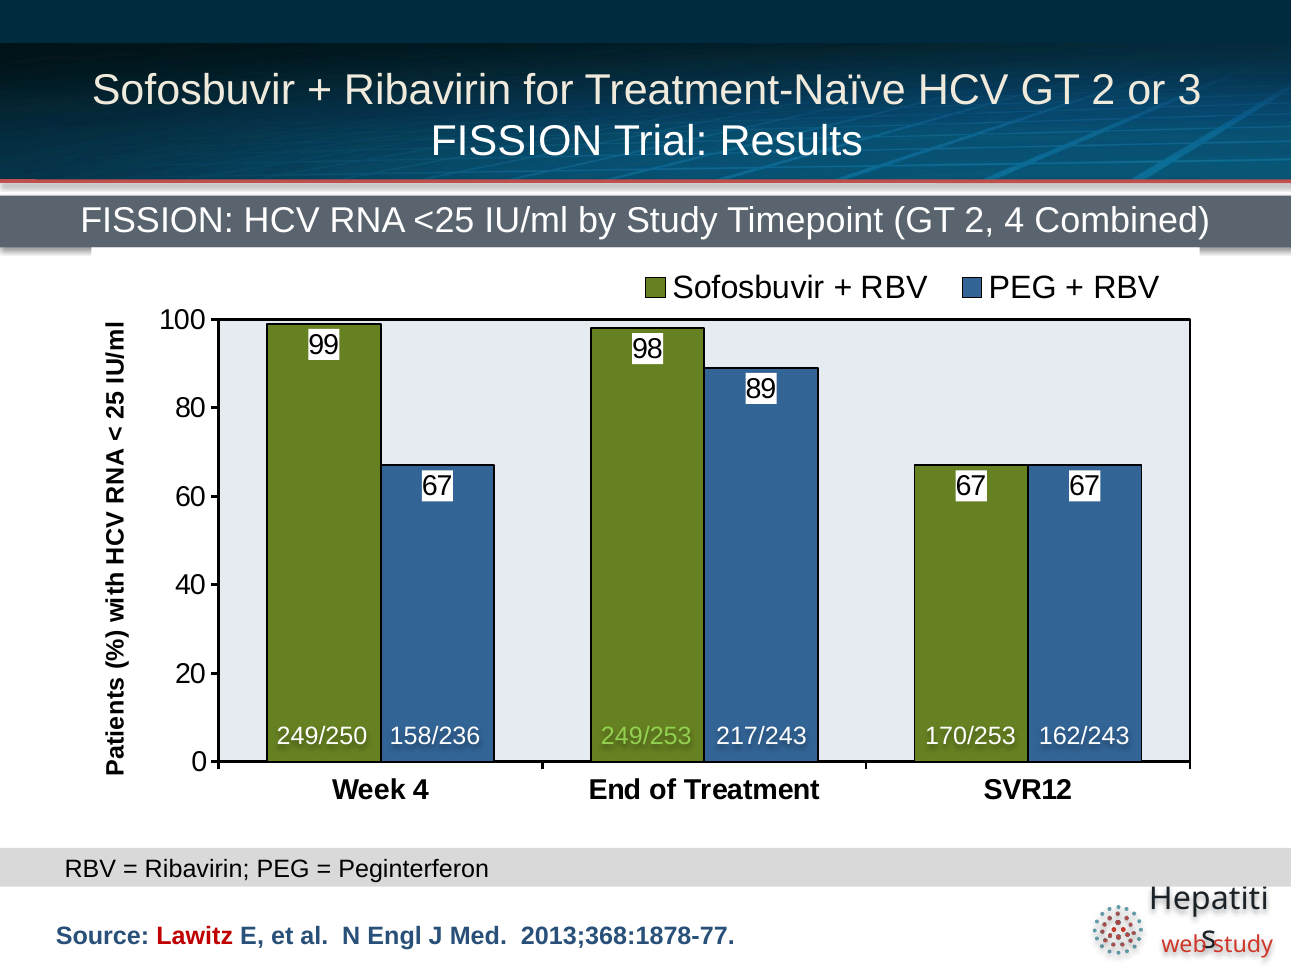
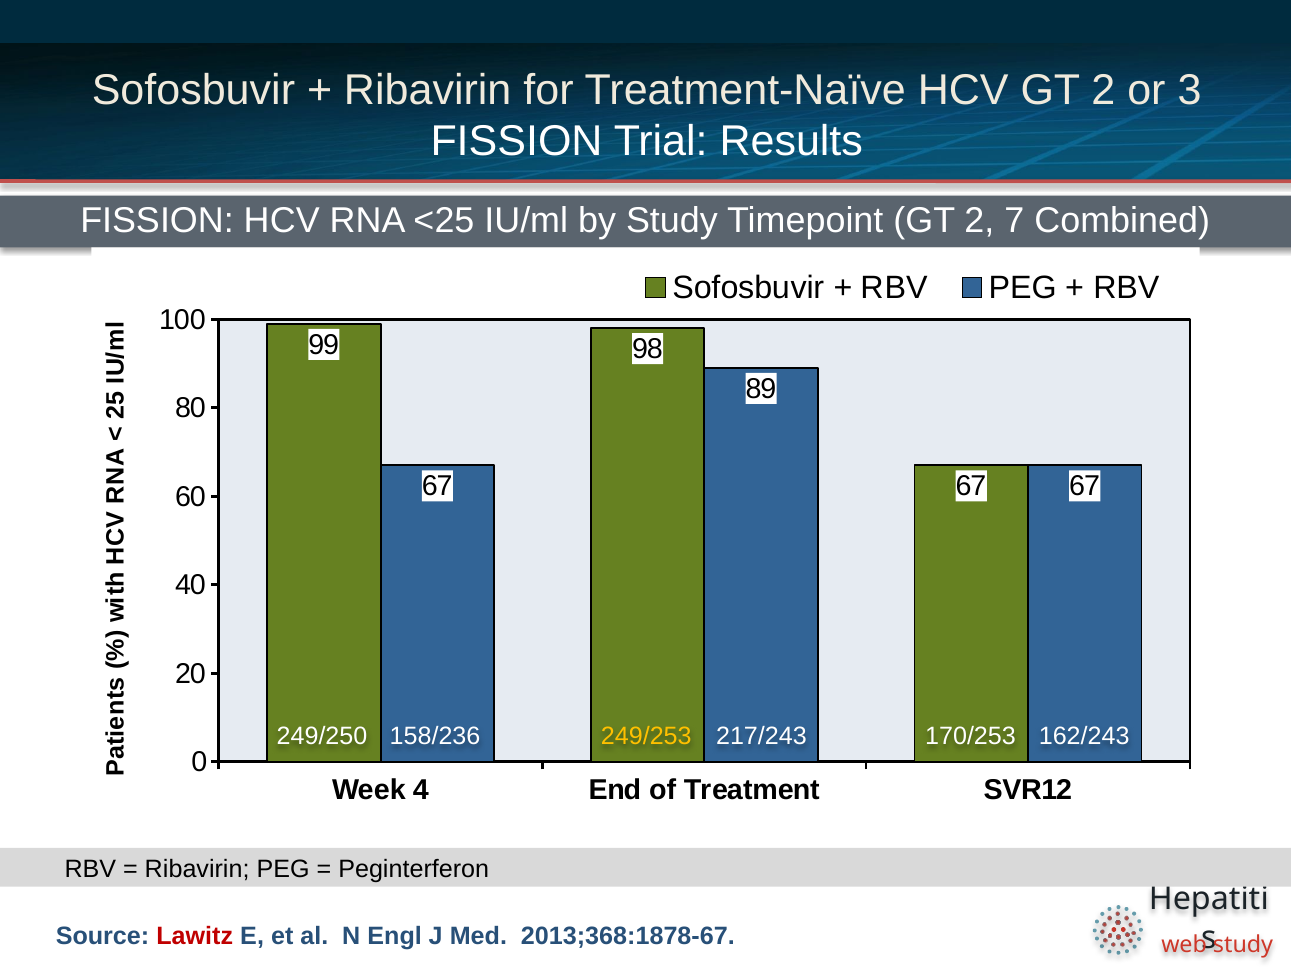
2 4: 4 -> 7
249/253 colour: light green -> yellow
2013;368:1878-77: 2013;368:1878-77 -> 2013;368:1878-67
